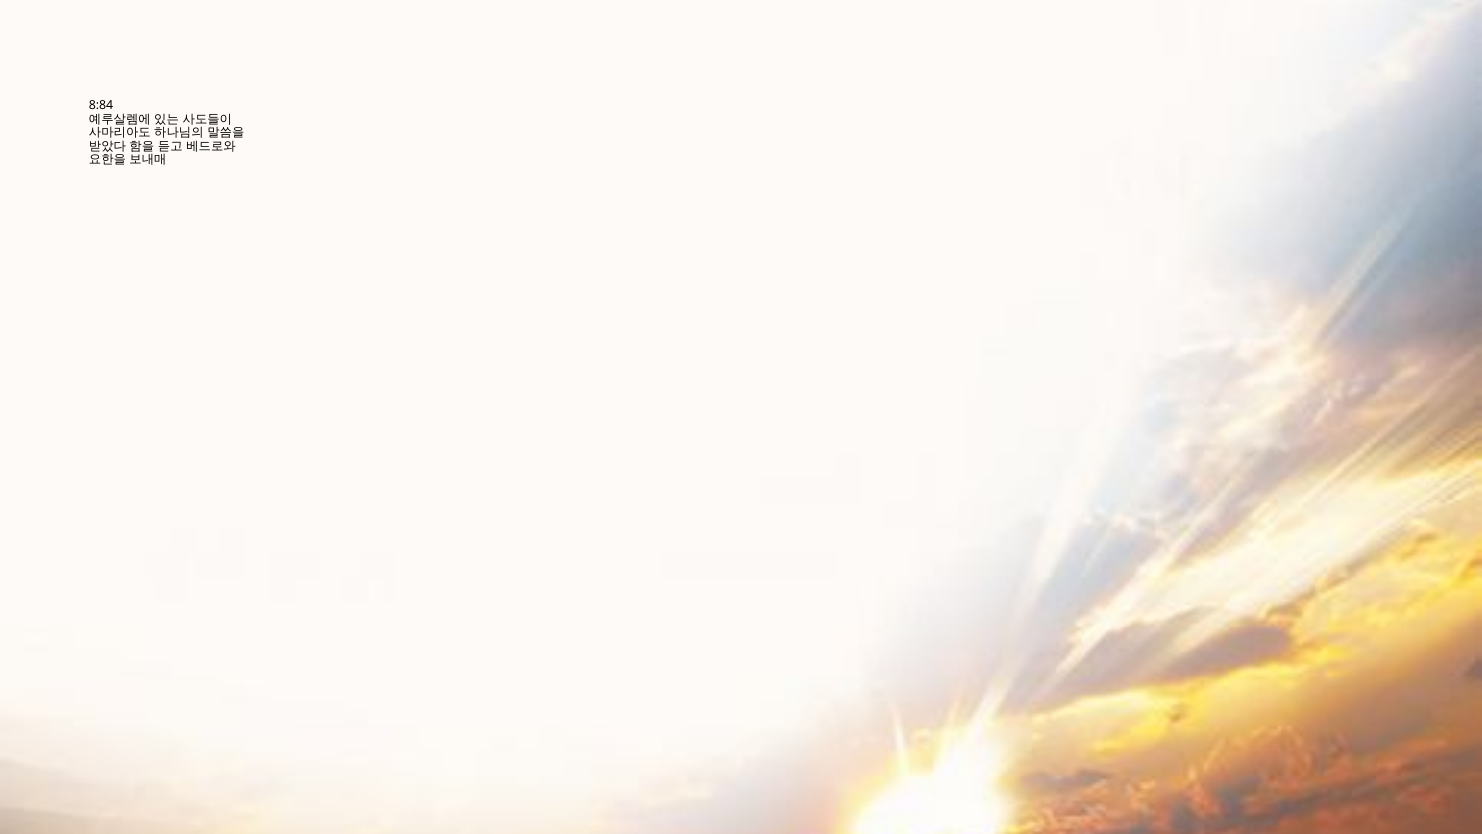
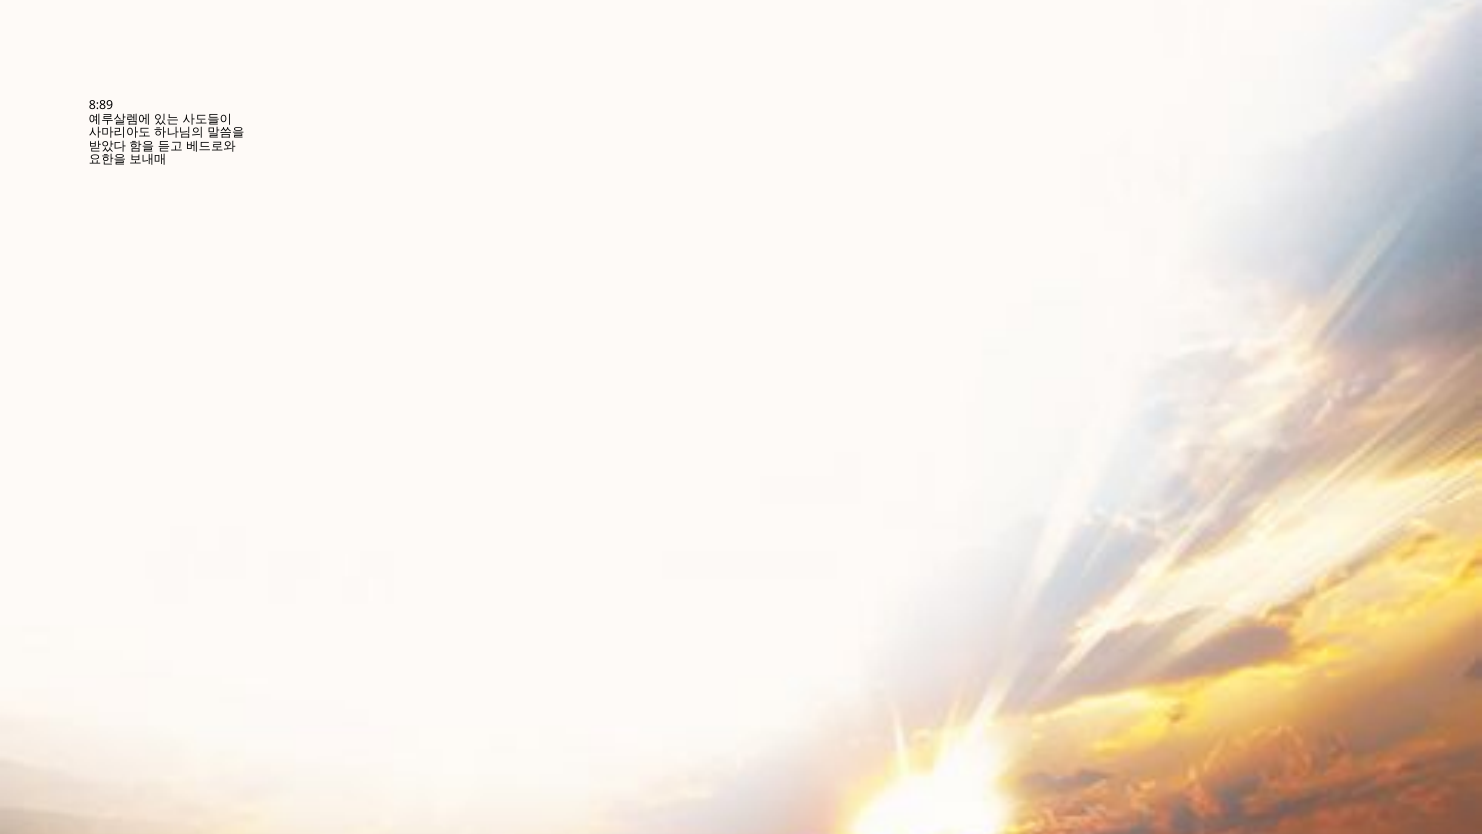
8:84: 8:84 -> 8:89
